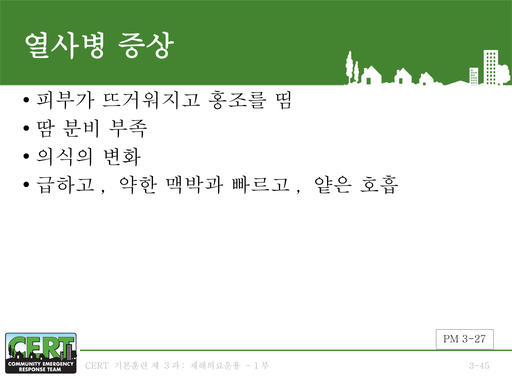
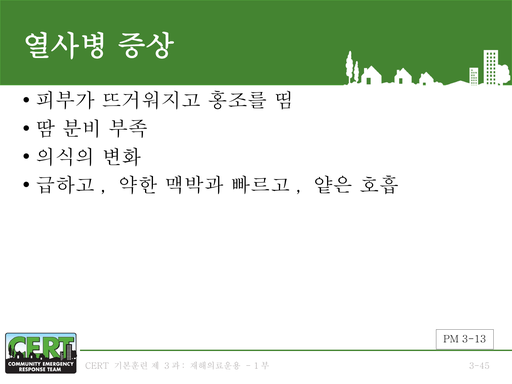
3-27: 3-27 -> 3-13
